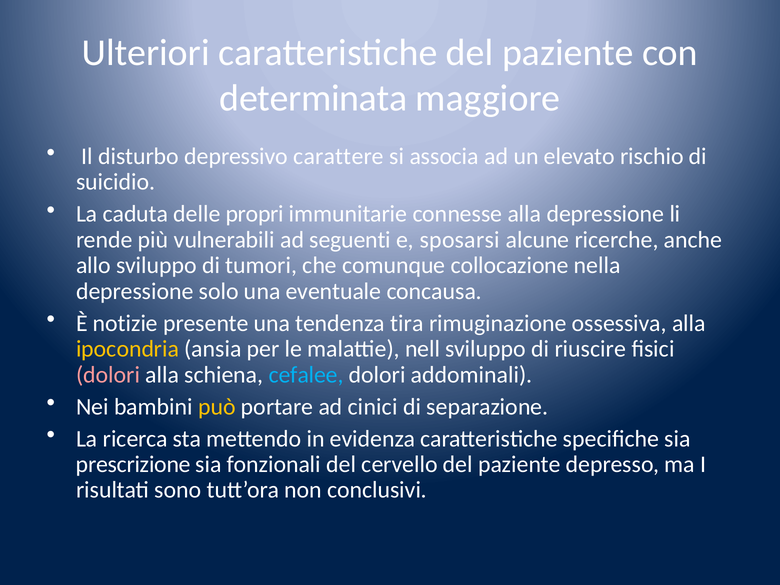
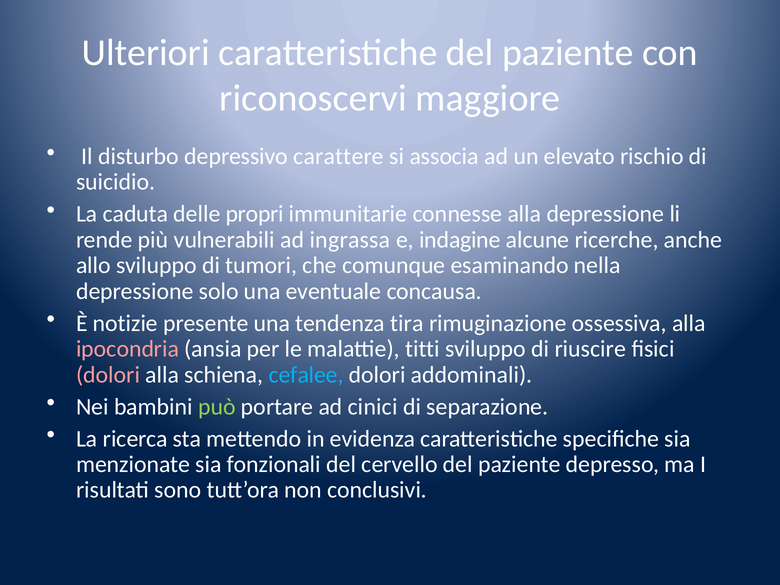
determinata: determinata -> riconoscervi
seguenti: seguenti -> ingrassa
sposarsi: sposarsi -> indagine
collocazione: collocazione -> esaminando
ipocondria colour: yellow -> pink
nell: nell -> titti
può colour: yellow -> light green
prescrizione: prescrizione -> menzionate
